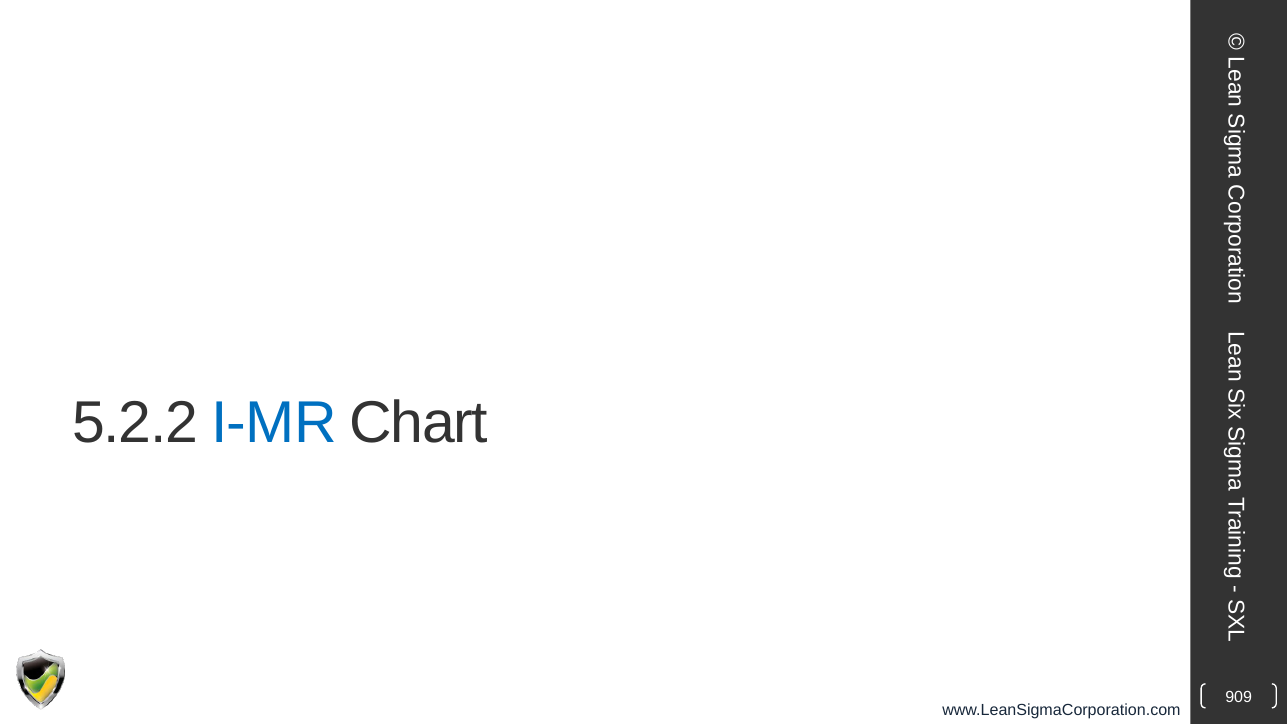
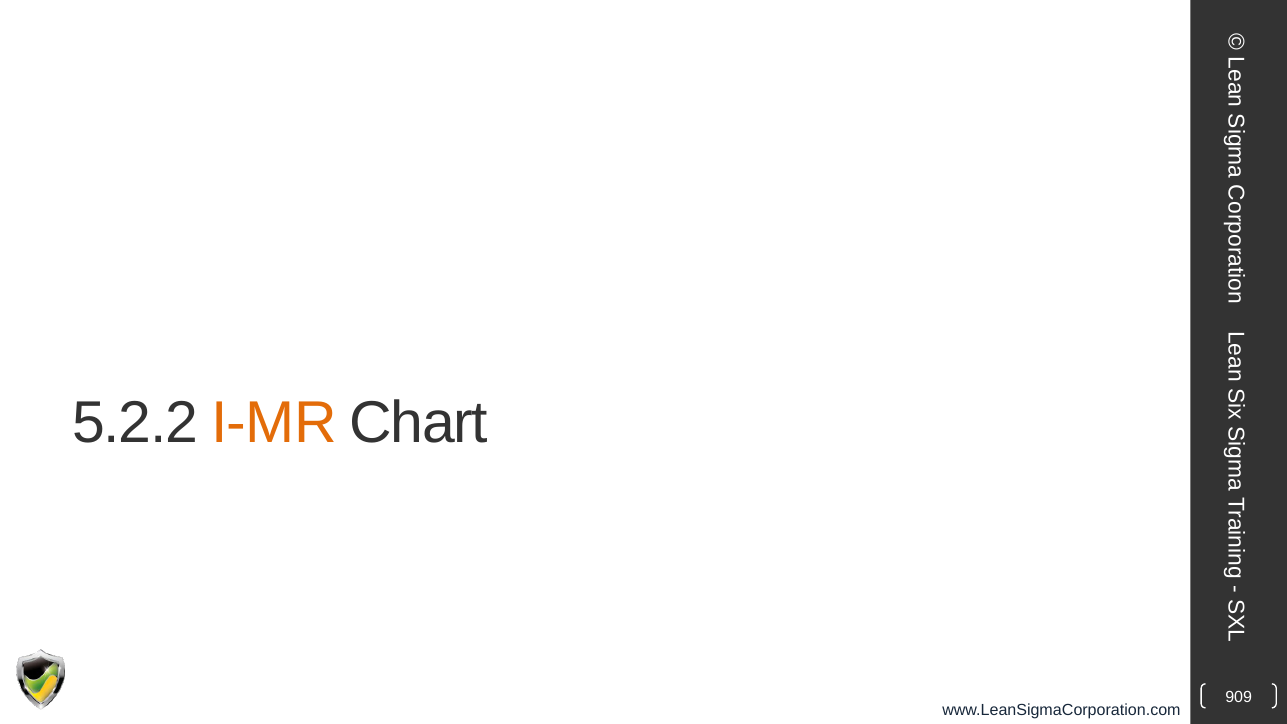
I-MR colour: blue -> orange
